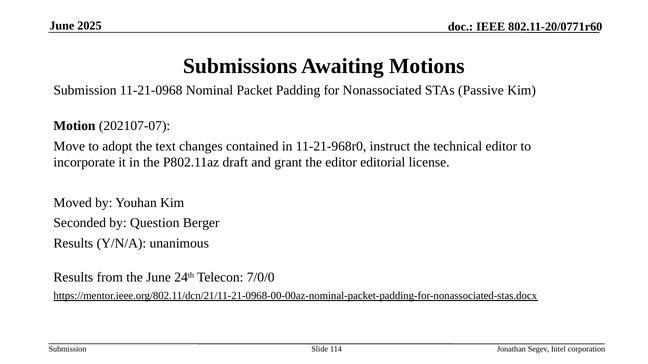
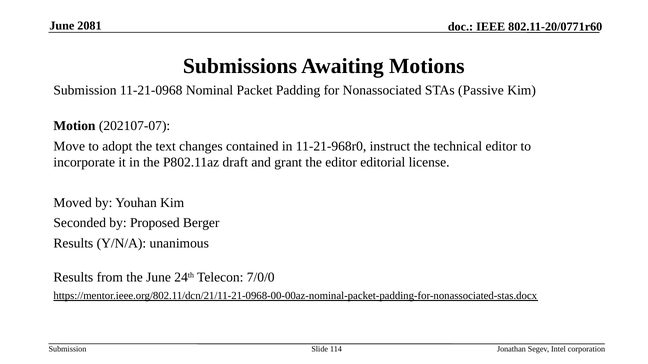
2025: 2025 -> 2081
Question: Question -> Proposed
